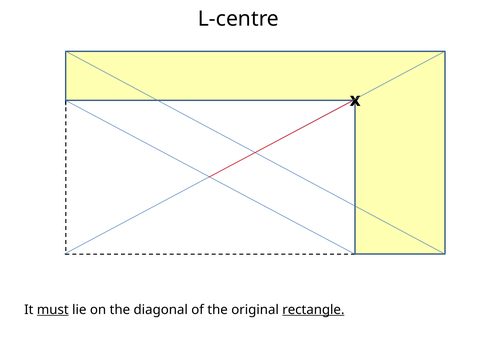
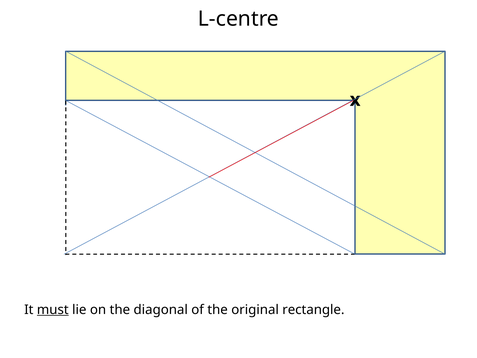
rectangle underline: present -> none
